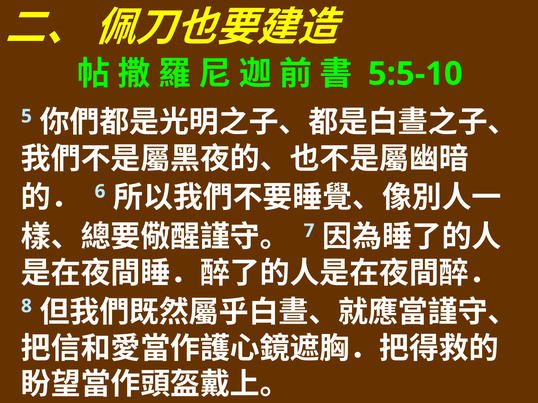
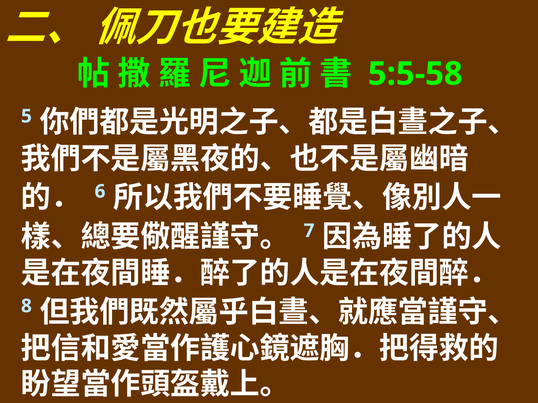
5:5-10: 5:5-10 -> 5:5-58
